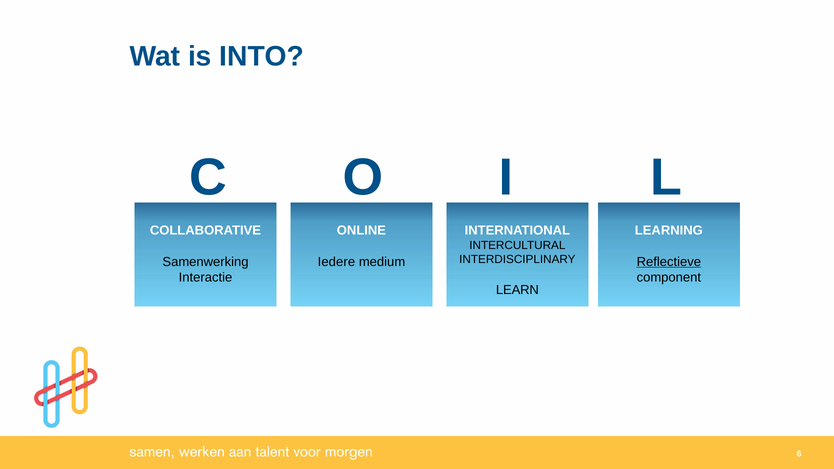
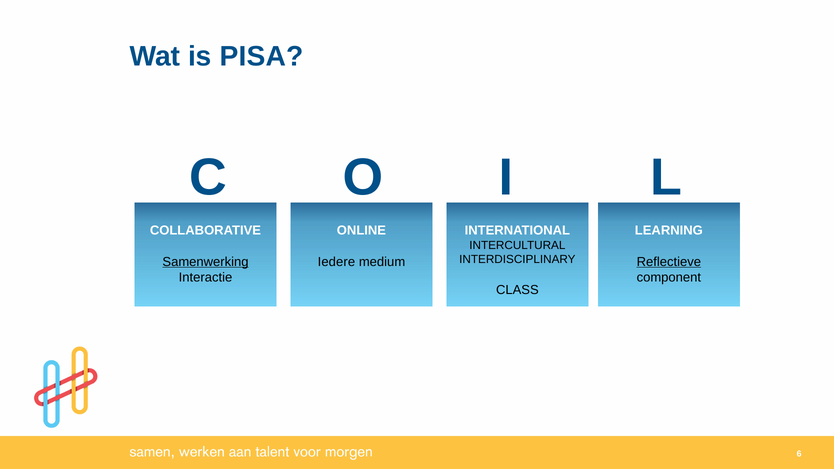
INTO: INTO -> PISA
Samenwerking underline: none -> present
LEARN: LEARN -> CLASS
